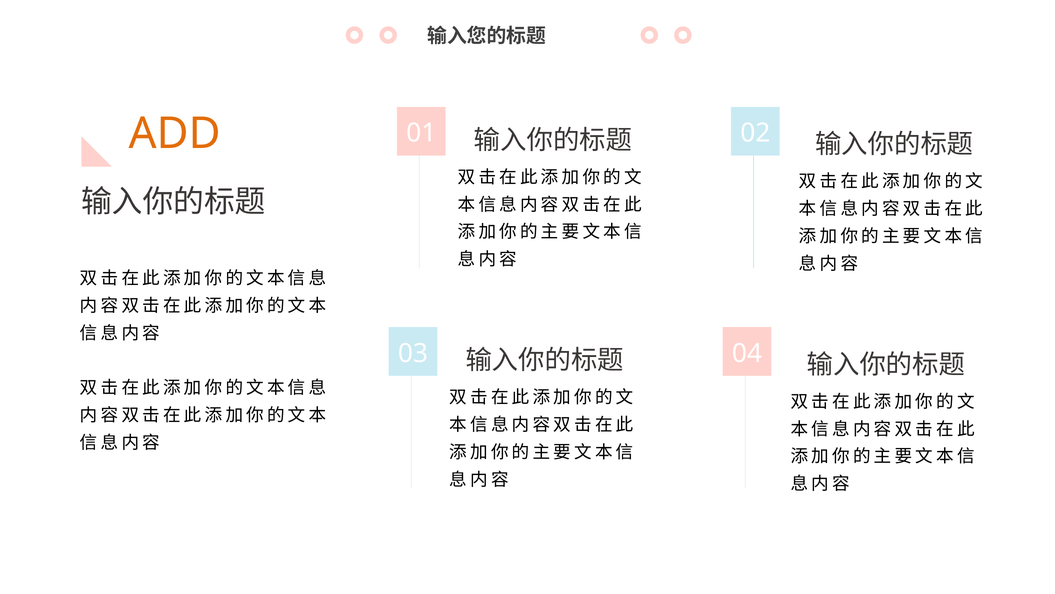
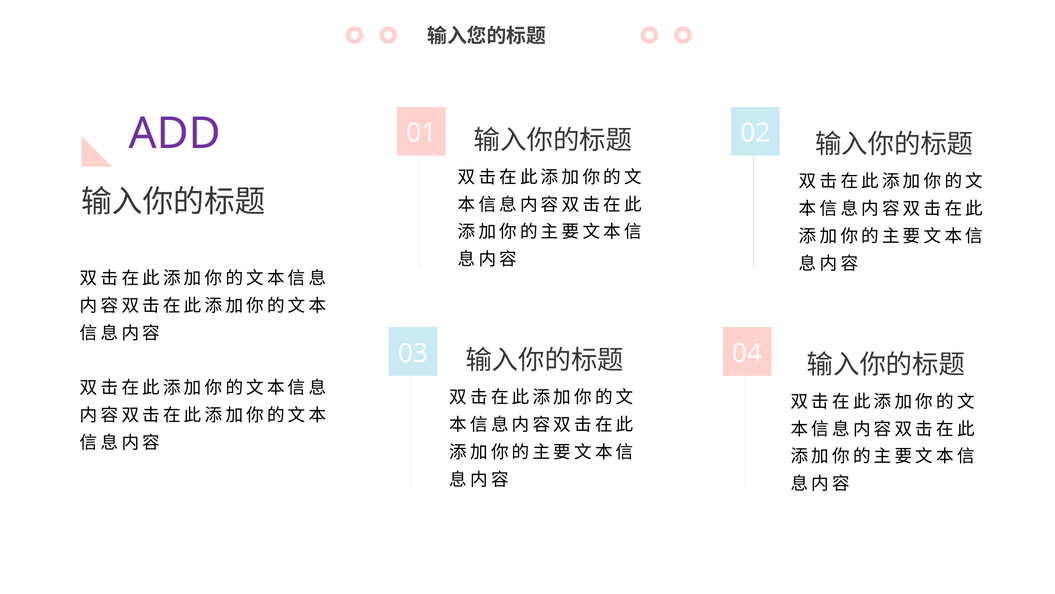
ADD colour: orange -> purple
